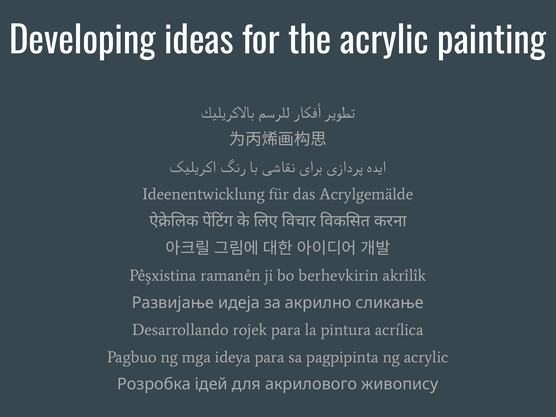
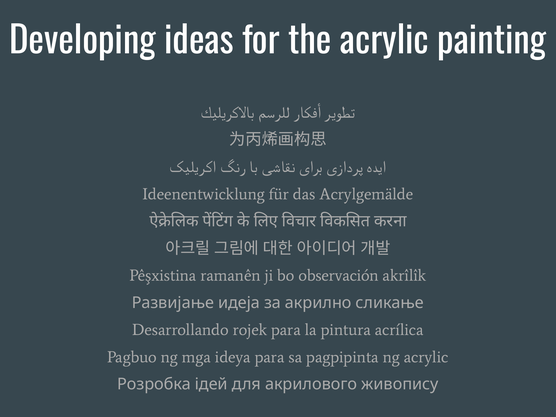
berhevkirin: berhevkirin -> observación
